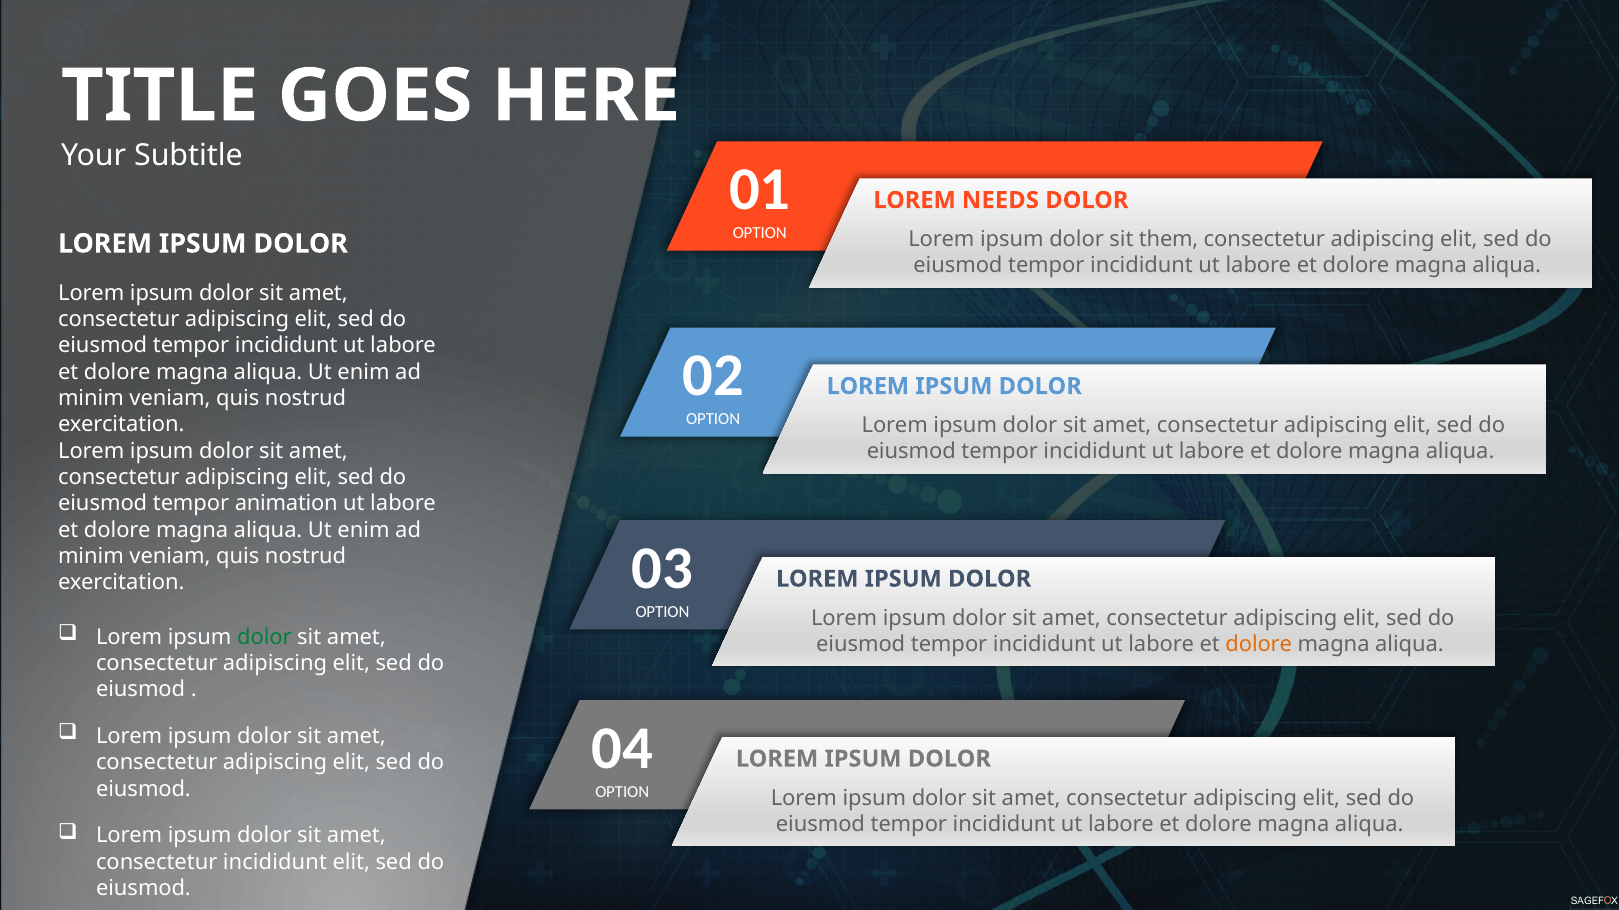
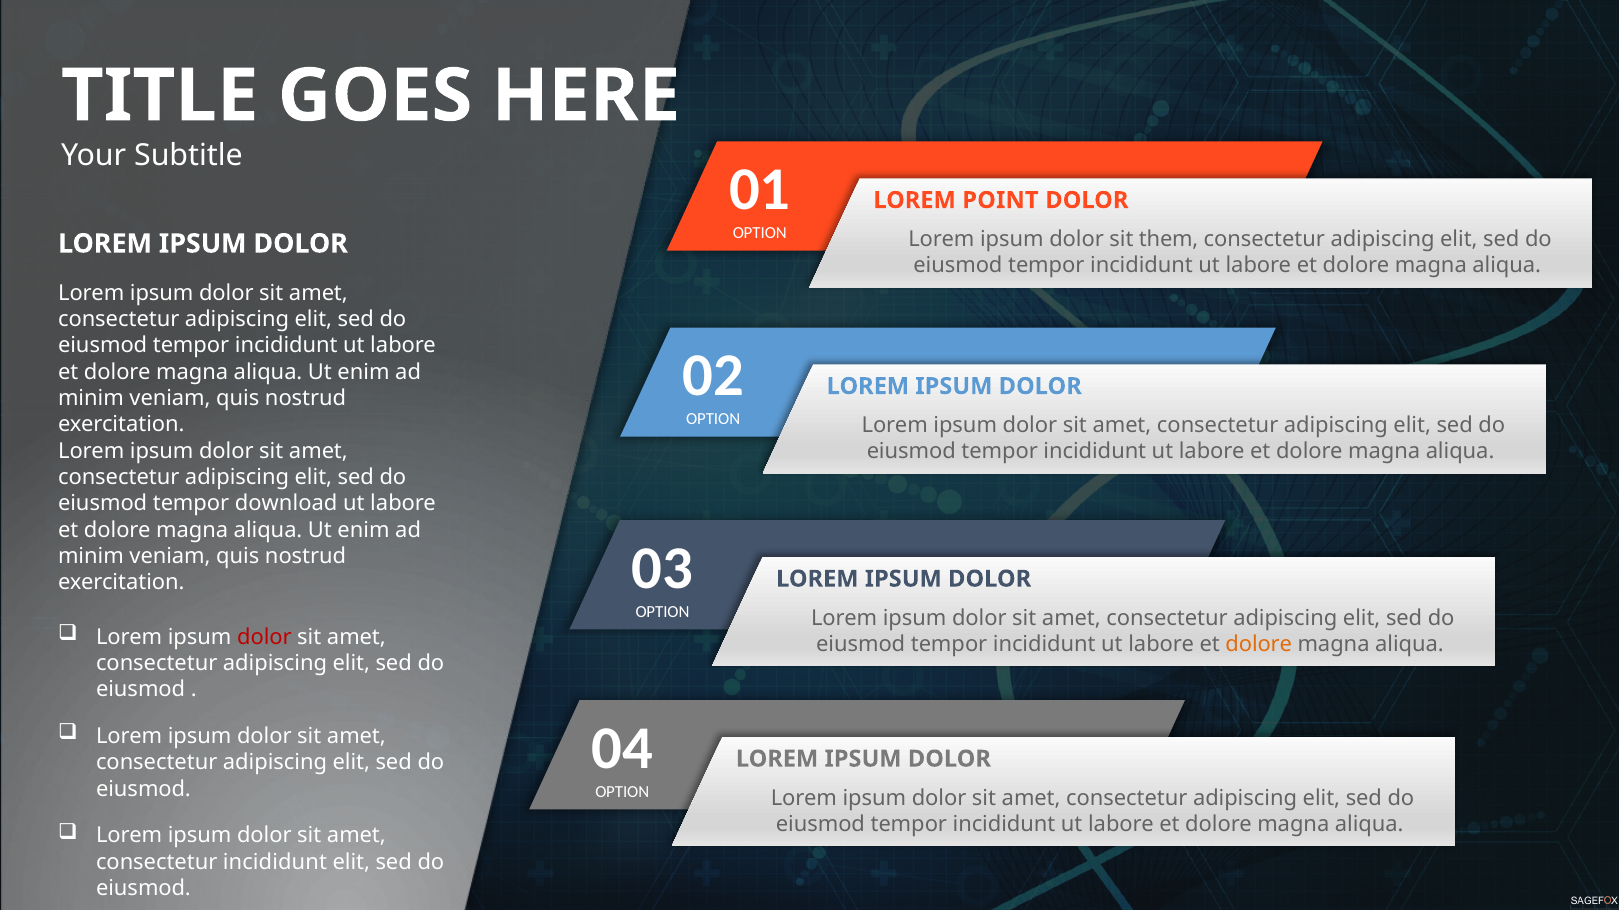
NEEDS: NEEDS -> POINT
animation: animation -> download
dolor at (264, 638) colour: green -> red
